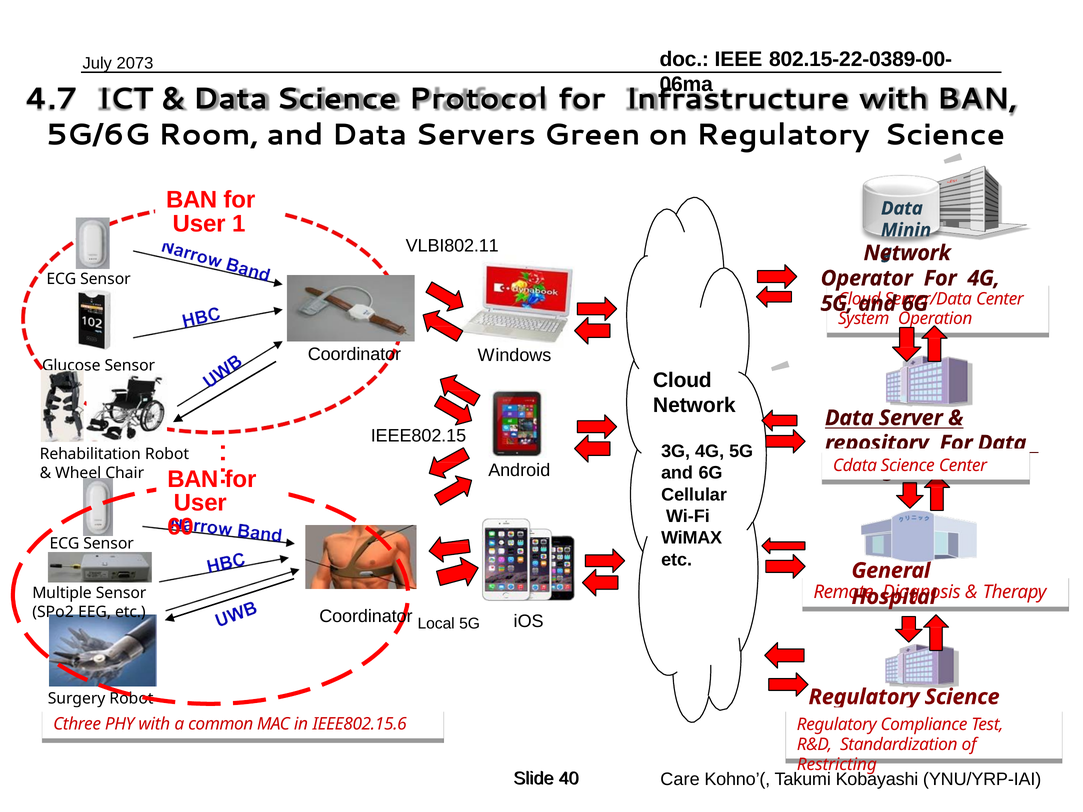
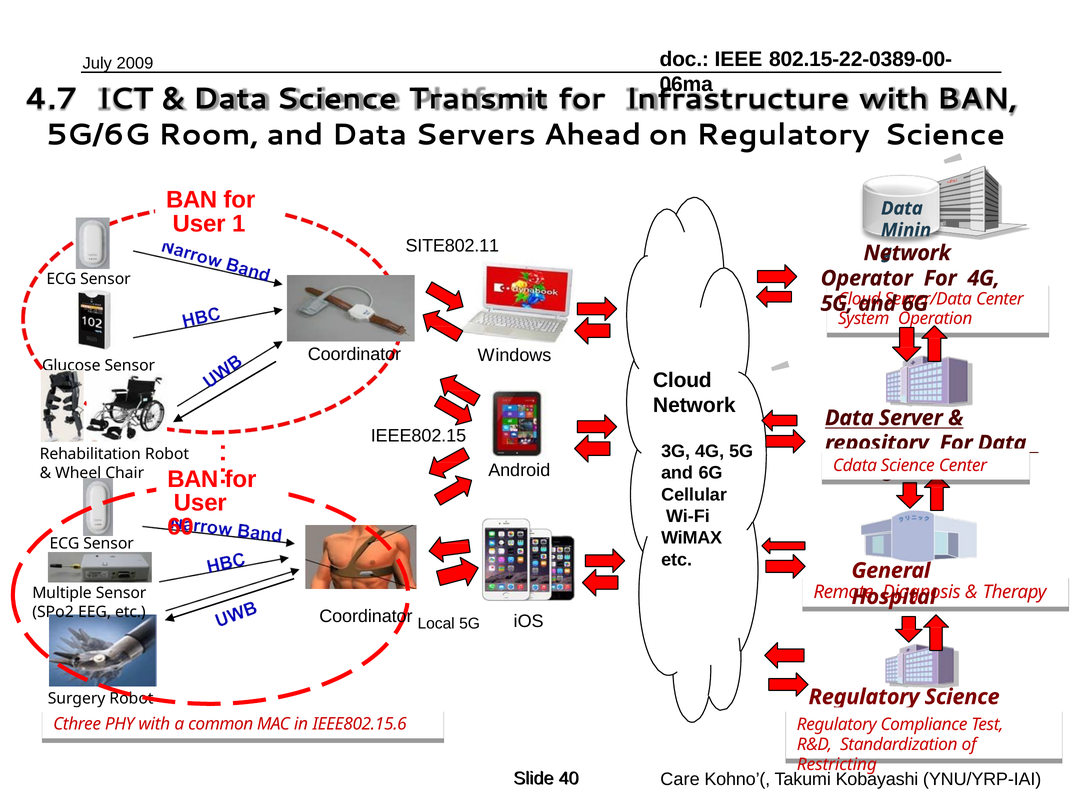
2073: 2073 -> 2009
Protocol: Protocol -> Transmit
Green: Green -> Ahead
VLBI802.11: VLBI802.11 -> SITE802.11
